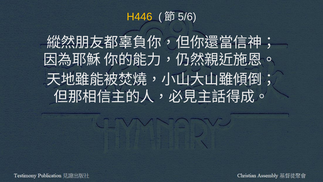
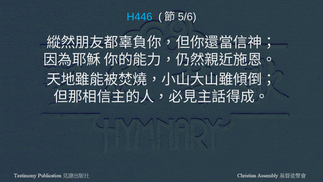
H446 colour: yellow -> light blue
